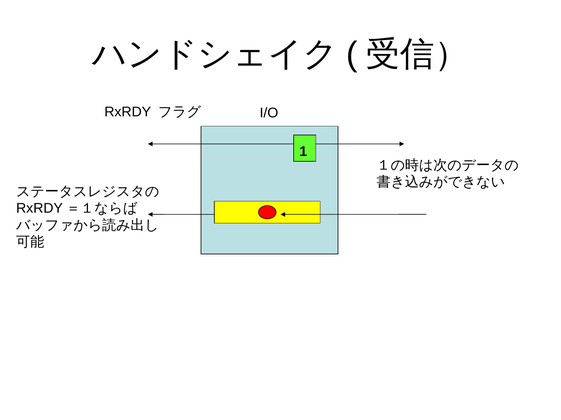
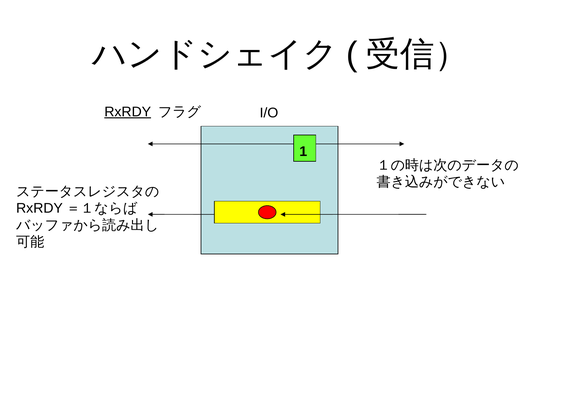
RxRDY underline: none -> present
